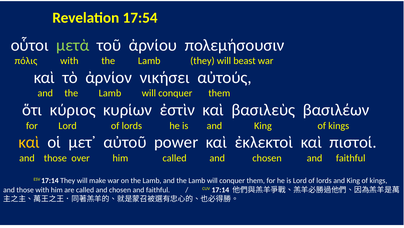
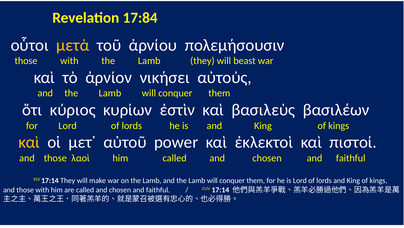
17:54: 17:54 -> 17:84
μετὰ colour: light green -> yellow
πόλις at (26, 61): πόλις -> those
over: over -> λαοὶ
